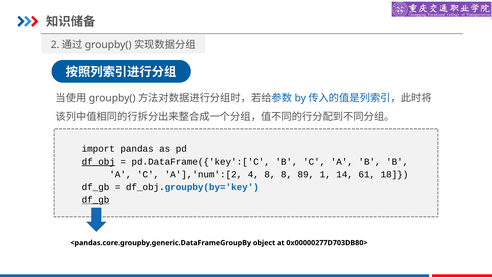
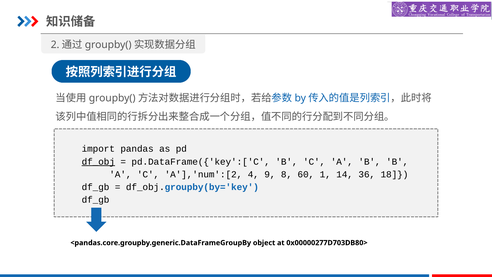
4 8: 8 -> 9
89: 89 -> 60
61: 61 -> 36
df_gb at (96, 200) underline: present -> none
